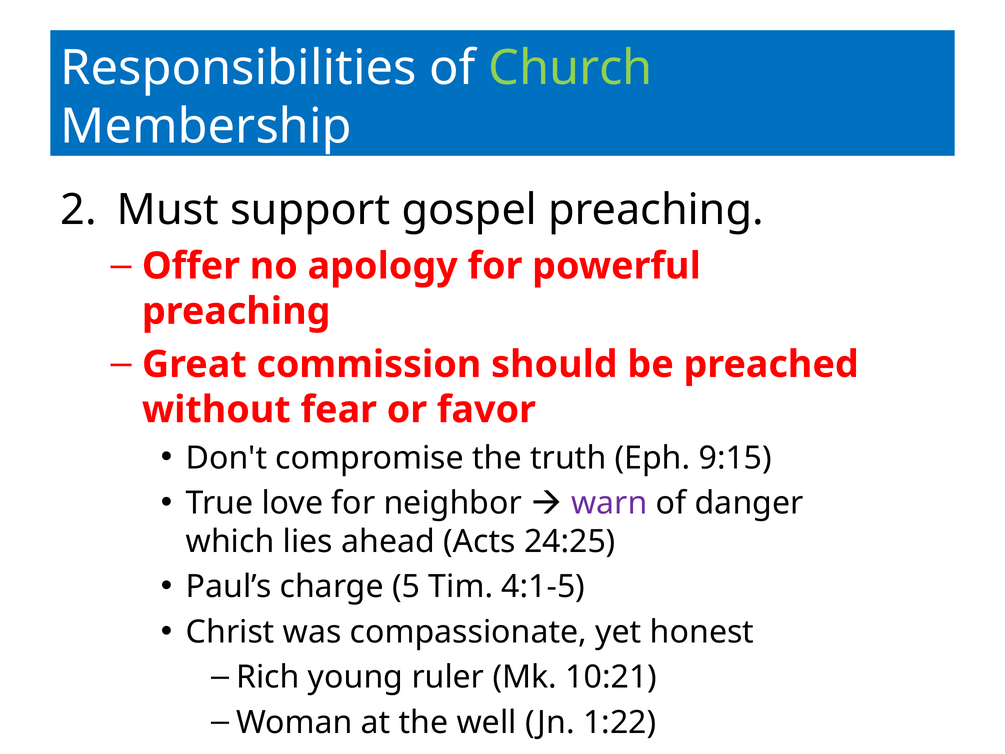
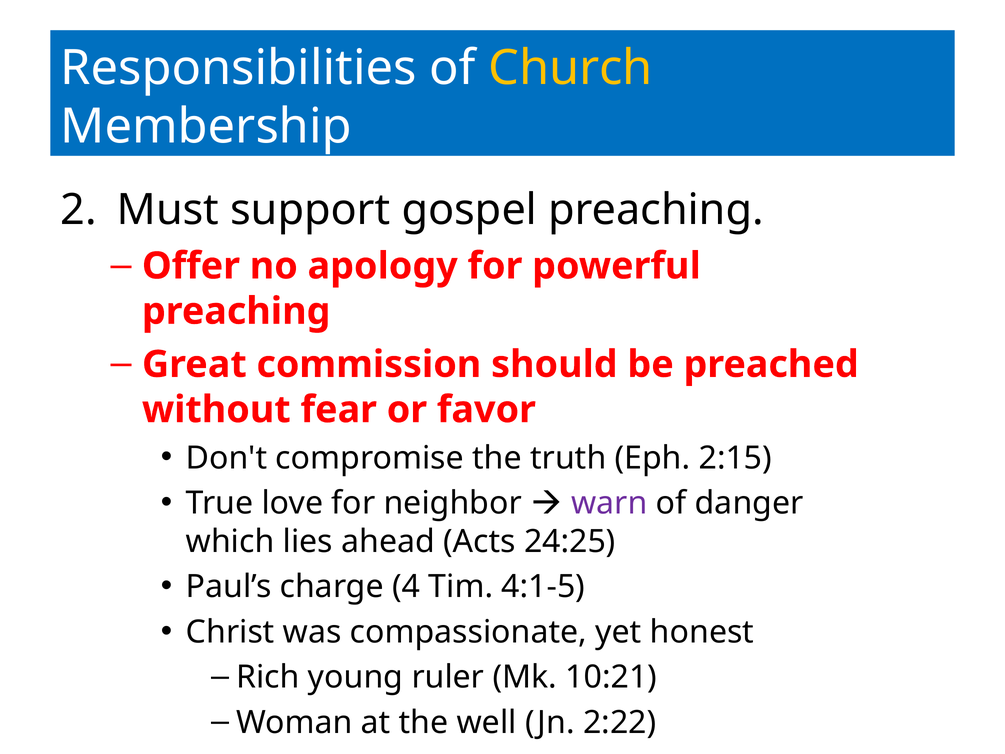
Church colour: light green -> yellow
9:15: 9:15 -> 2:15
5: 5 -> 4
1:22: 1:22 -> 2:22
